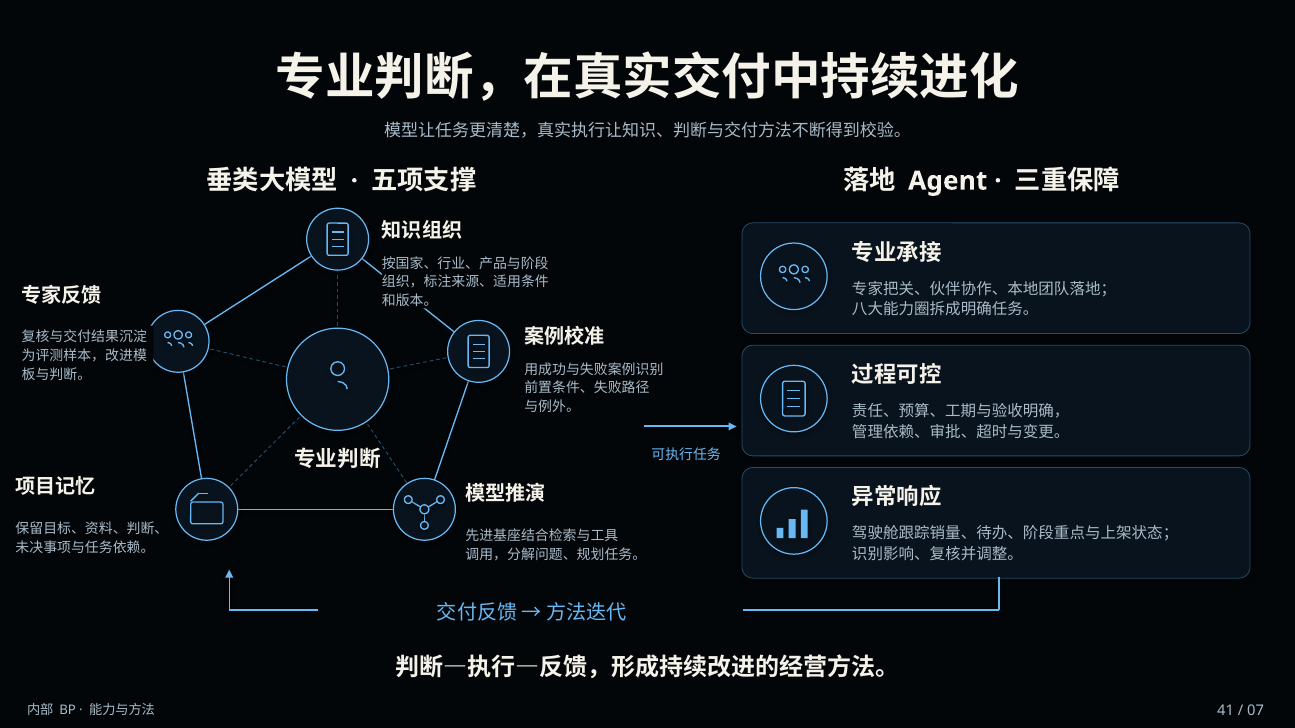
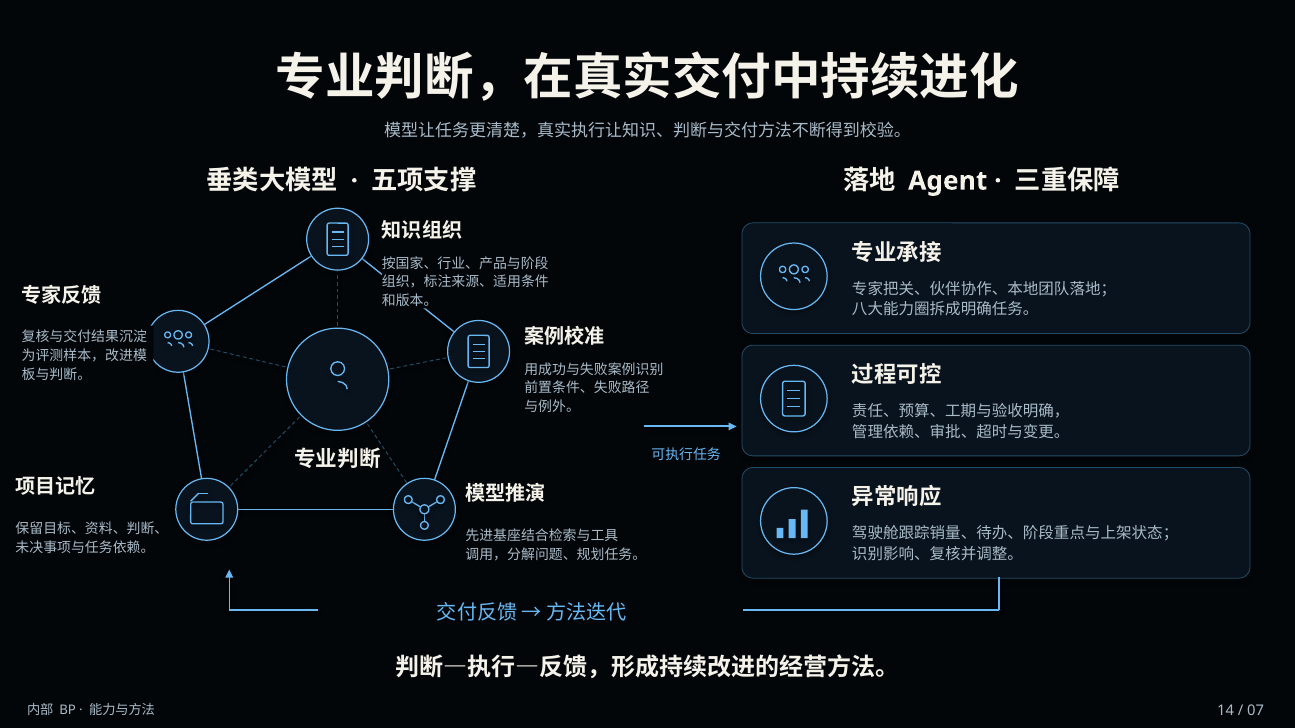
41: 41 -> 14
